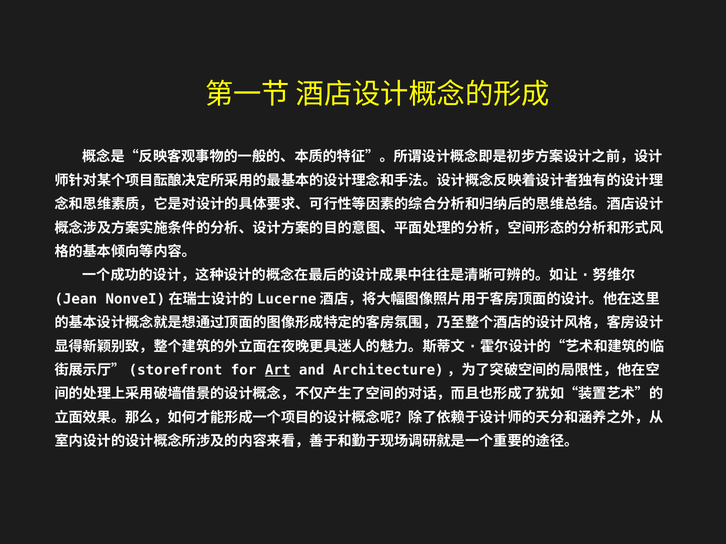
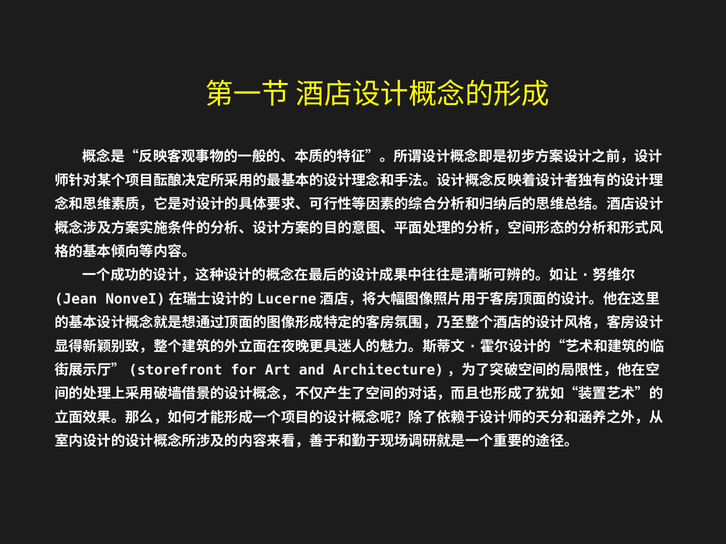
Art underline: present -> none
